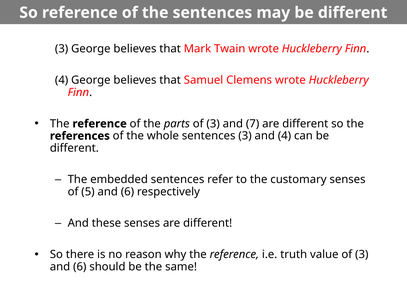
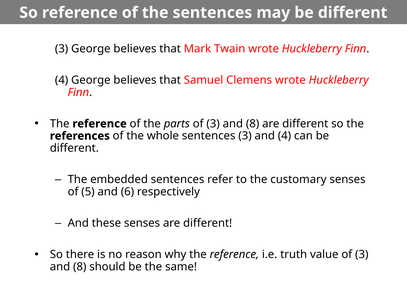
7 at (253, 124): 7 -> 8
6 at (80, 267): 6 -> 8
